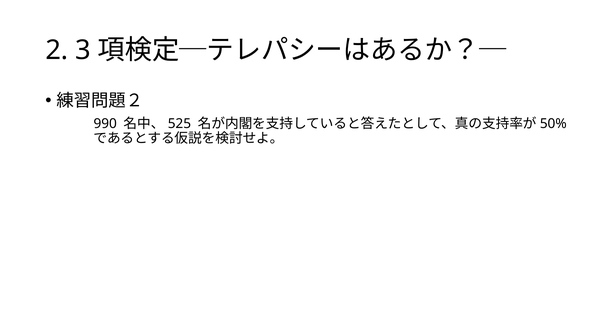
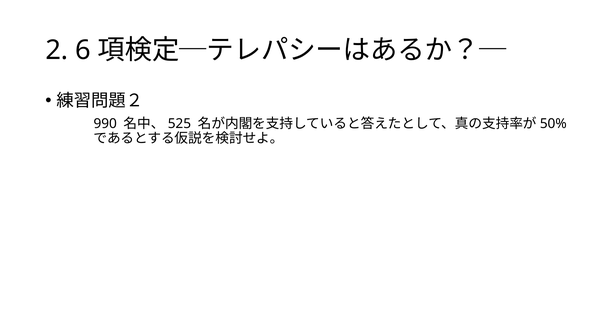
3: 3 -> 6
